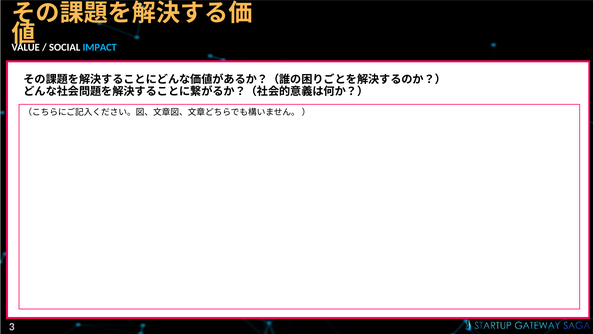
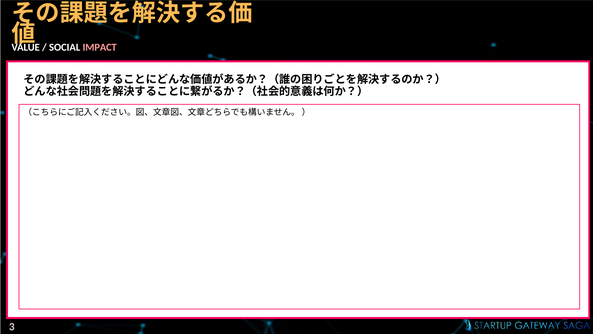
IMPACT colour: light blue -> pink
